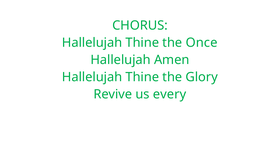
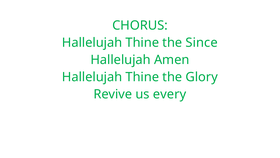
Once: Once -> Since
